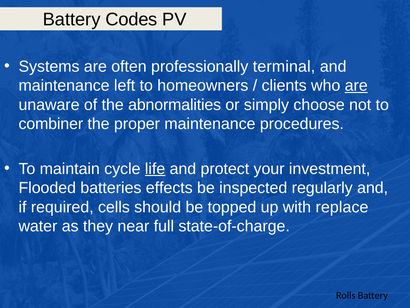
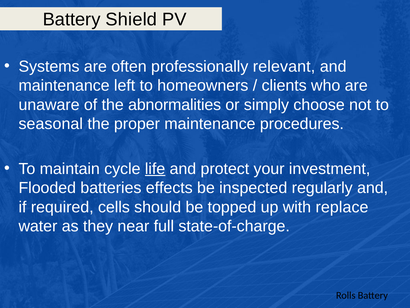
Codes: Codes -> Shield
terminal: terminal -> relevant
are at (356, 85) underline: present -> none
combiner: combiner -> seasonal
